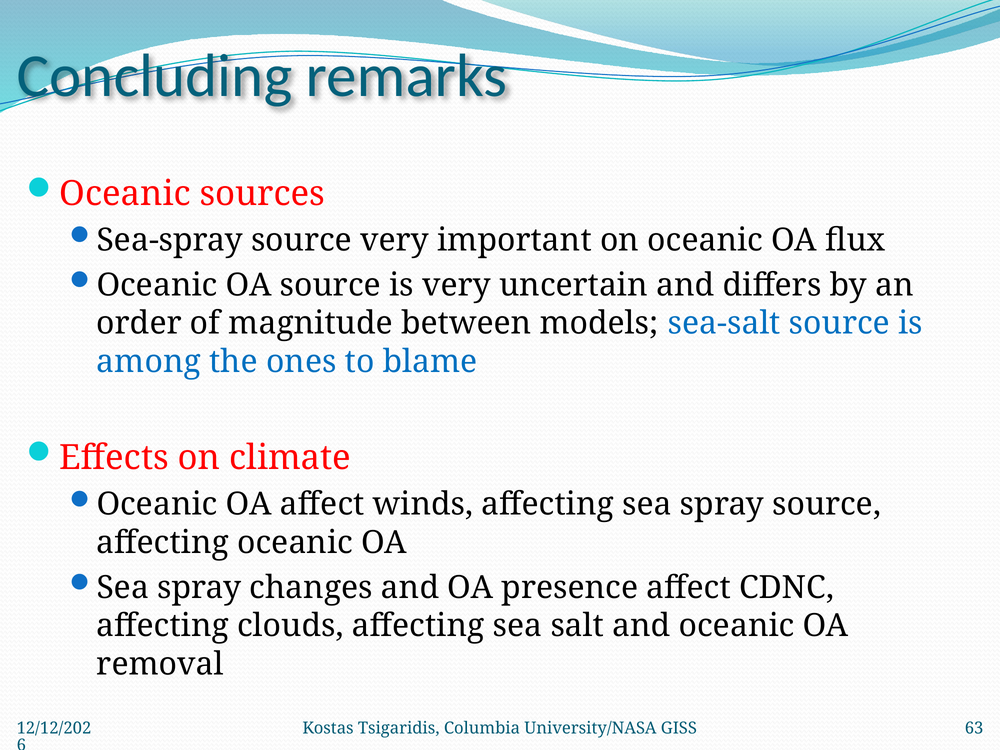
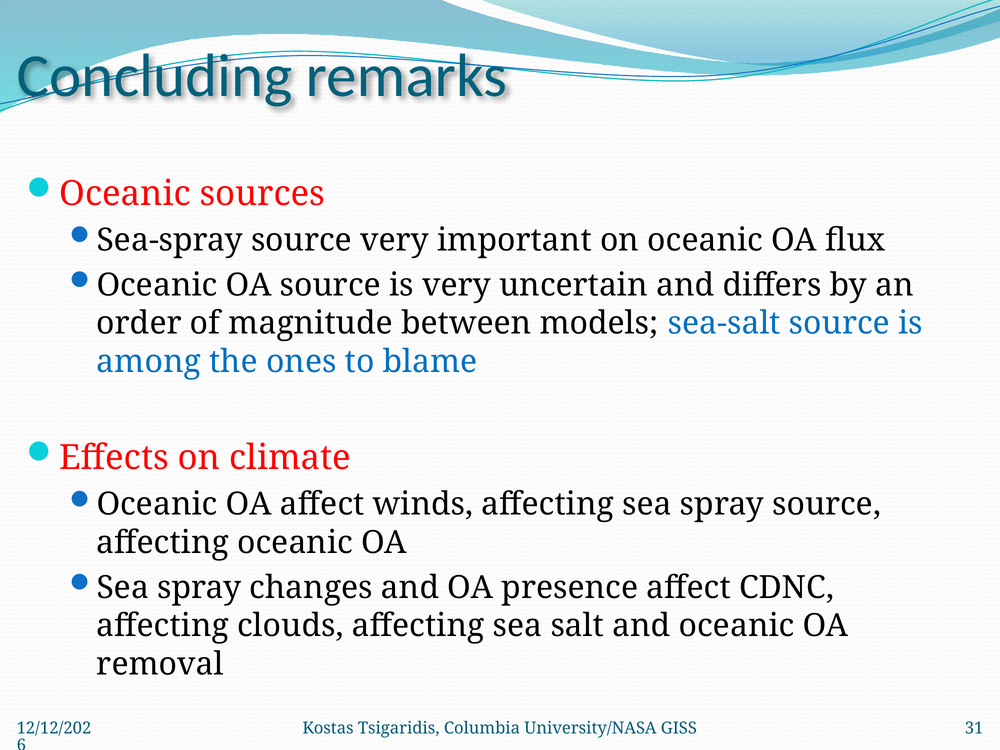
63: 63 -> 31
